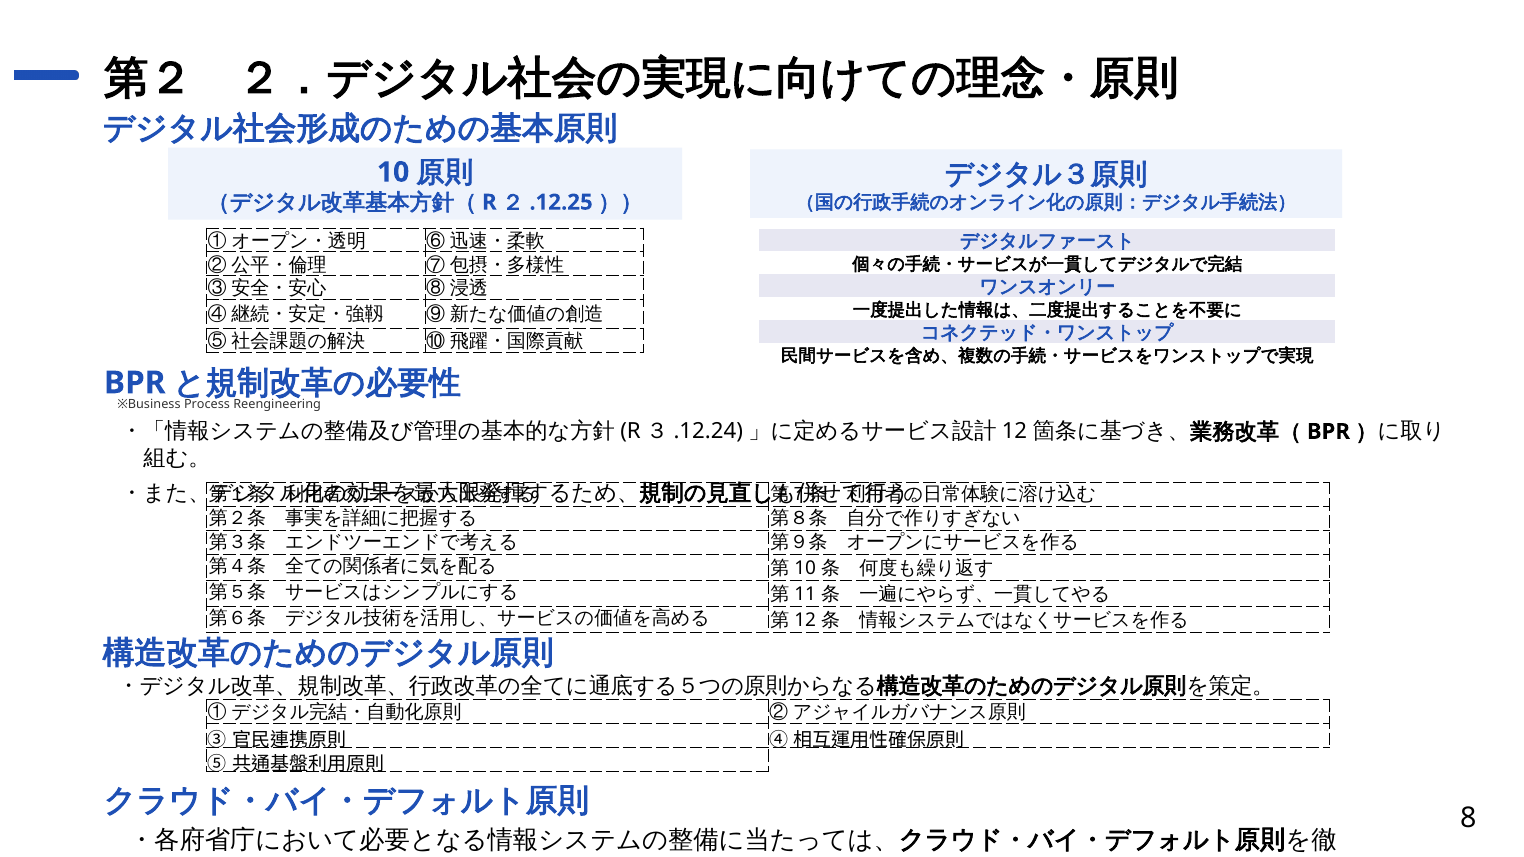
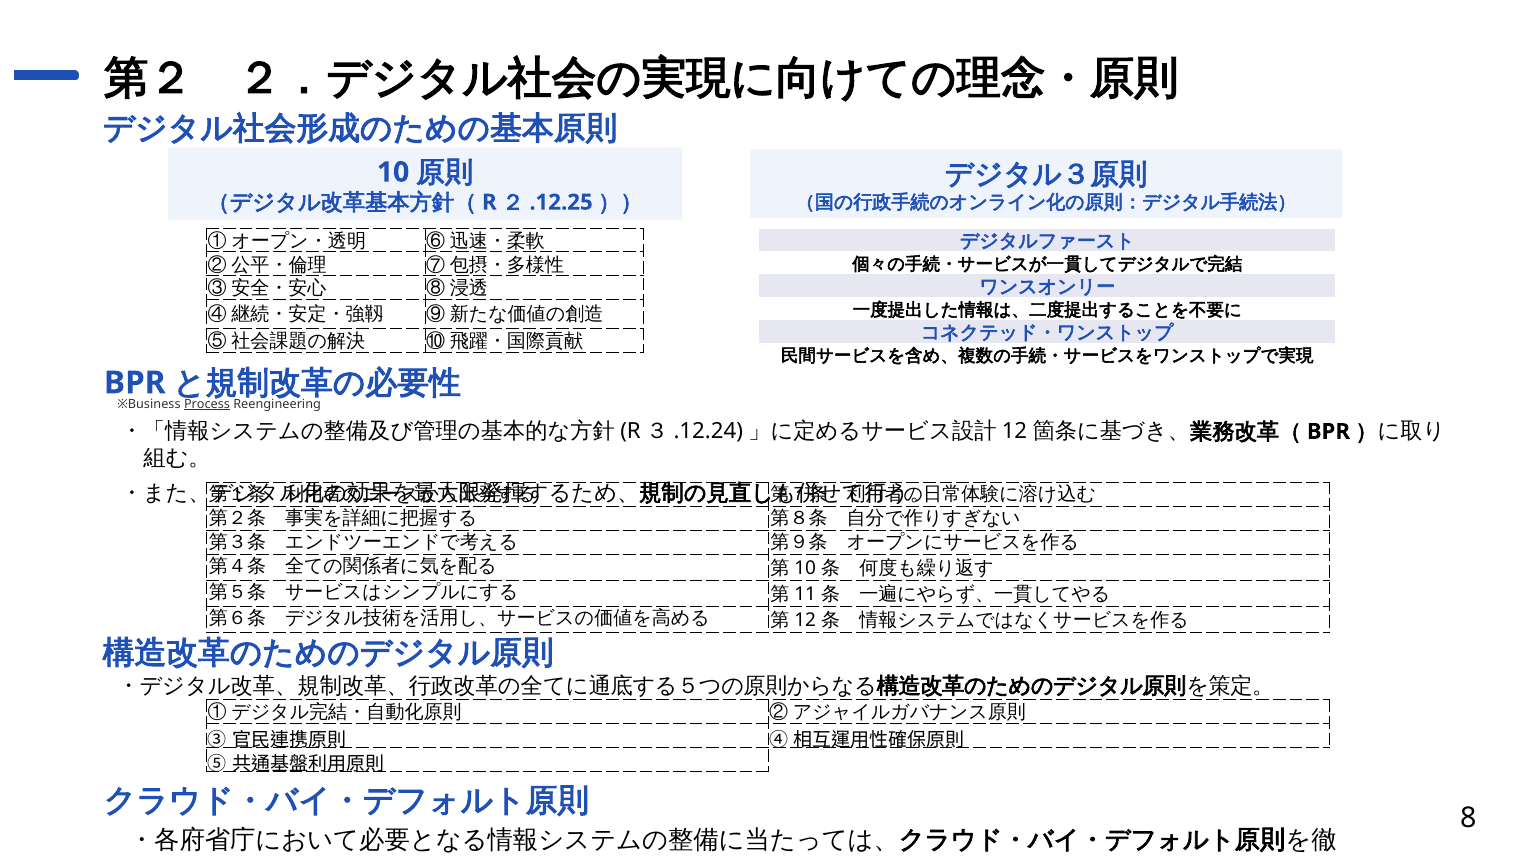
Process underline: none -> present
